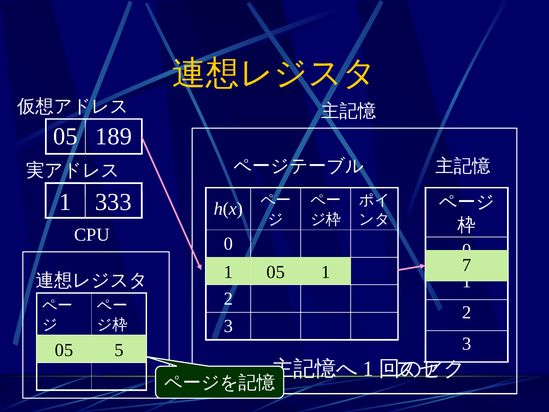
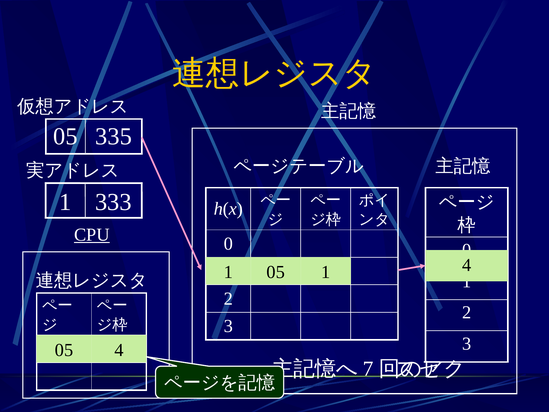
189: 189 -> 335
CPU underline: none -> present
7 at (467, 265): 7 -> 4
05 5: 5 -> 4
1 at (368, 369): 1 -> 7
